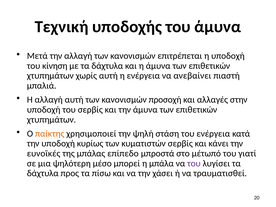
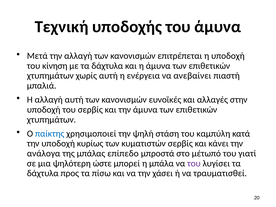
προσοχή: προσοχή -> ευνοϊκές
παίκτης colour: orange -> blue
του ενέργεια: ενέργεια -> καμπύλη
ευνοϊκές: ευνοϊκές -> ανάλογα
μέσο: μέσο -> ώστε
